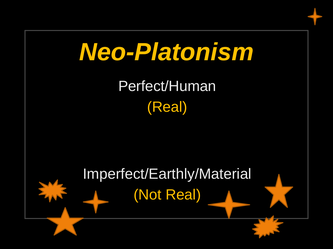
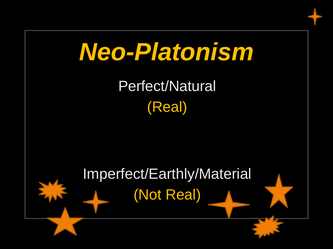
Perfect/Human: Perfect/Human -> Perfect/Natural
